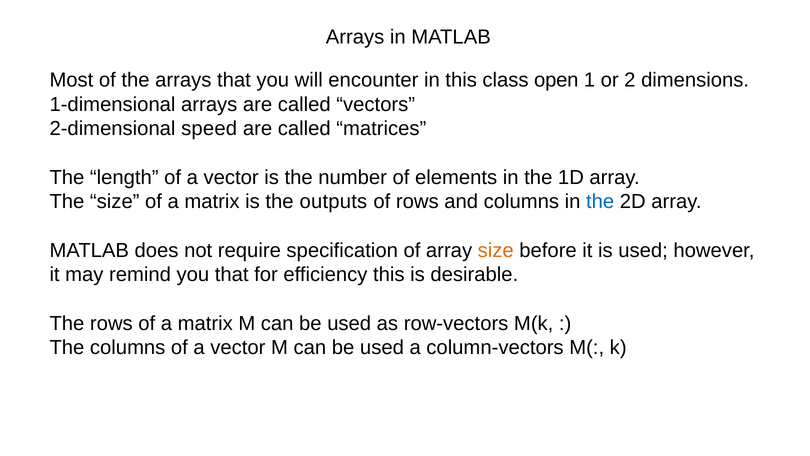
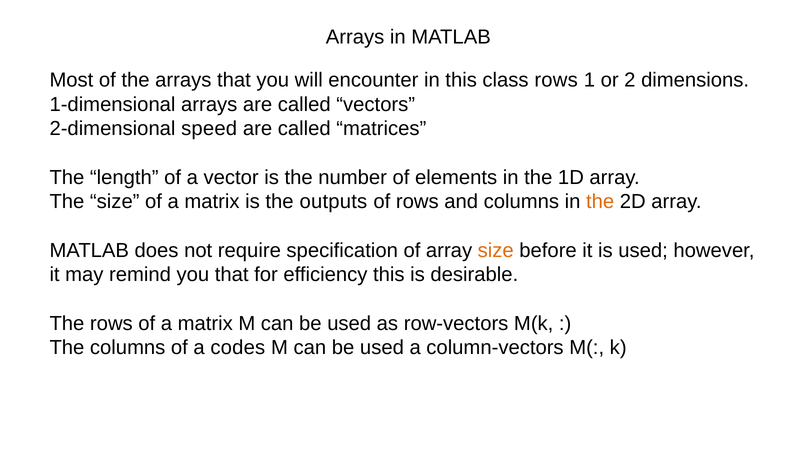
class open: open -> rows
the at (600, 202) colour: blue -> orange
columns of a vector: vector -> codes
